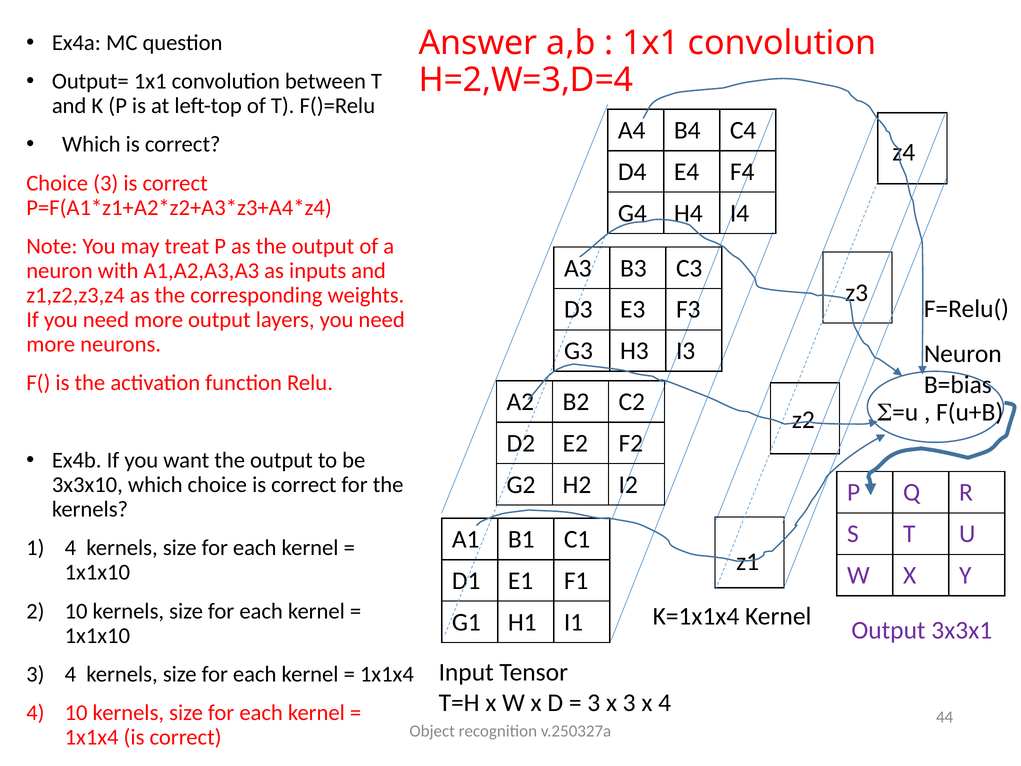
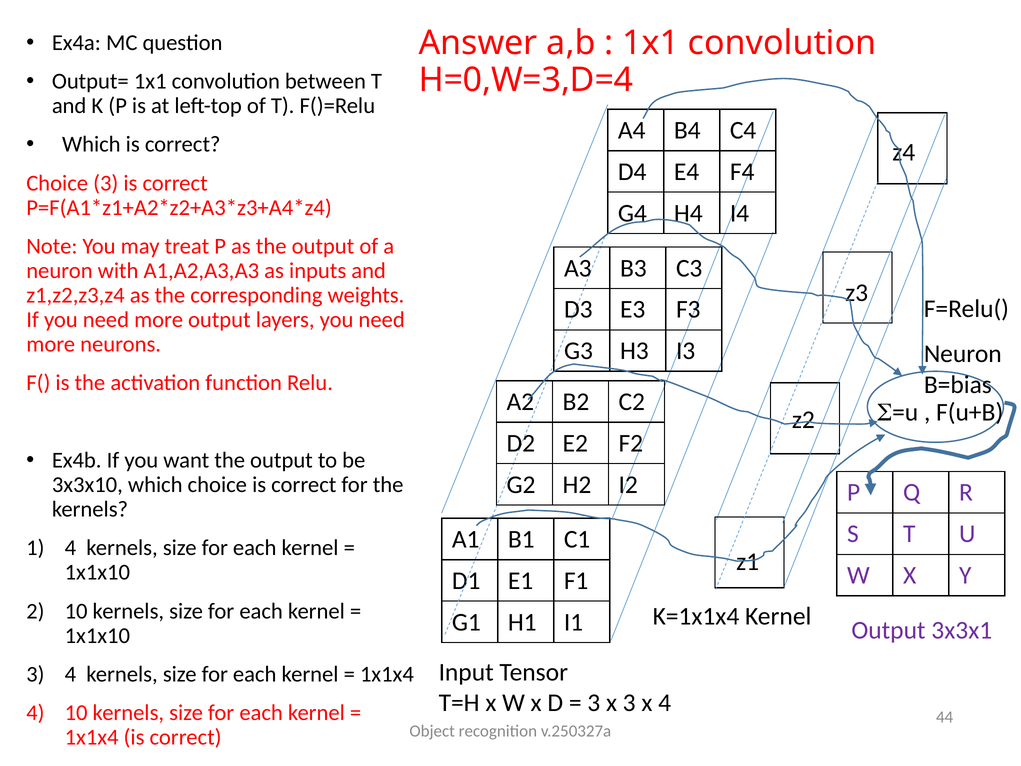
H=2,W=3,D=4: H=2,W=3,D=4 -> H=0,W=3,D=4
